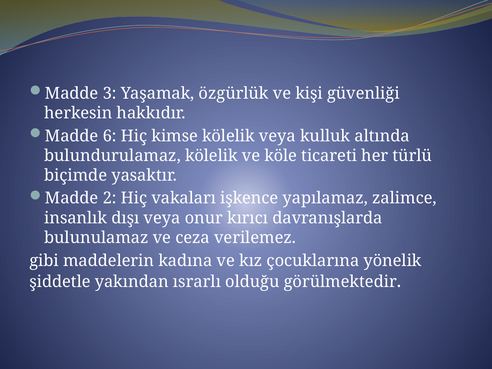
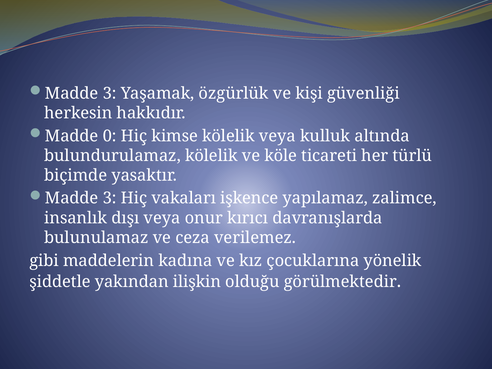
6: 6 -> 0
2 at (110, 198): 2 -> 3
ısrarlı: ısrarlı -> ilişkin
